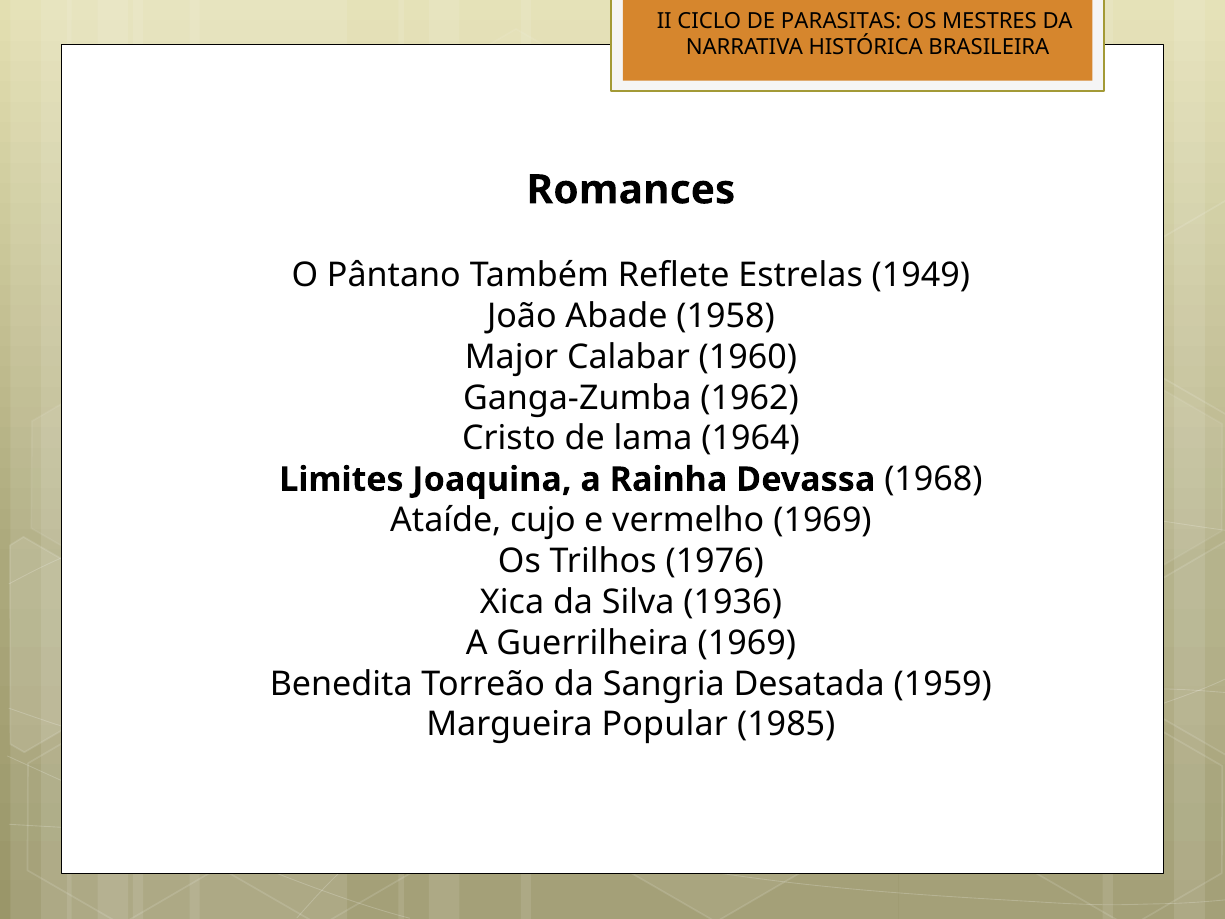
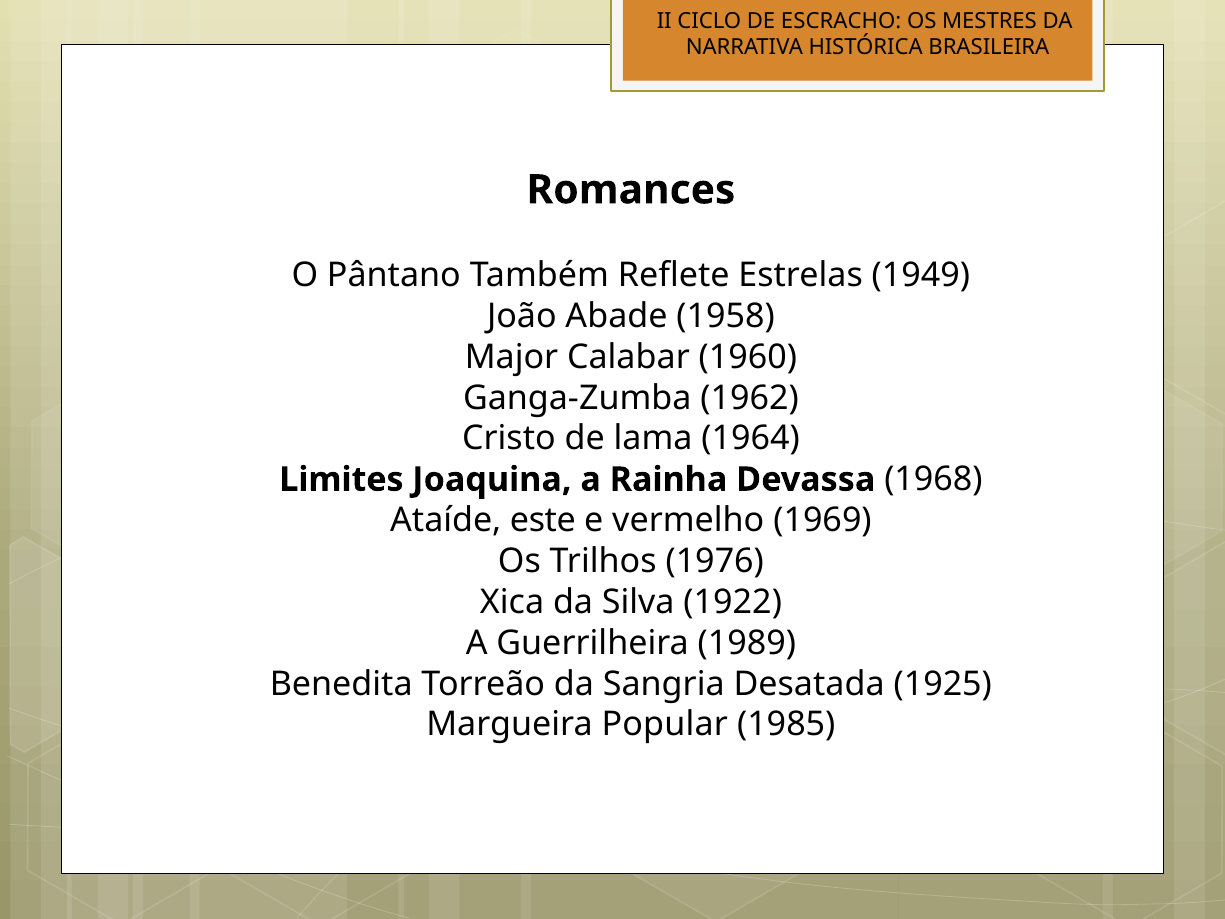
PARASITAS: PARASITAS -> ESCRACHO
cujo: cujo -> este
1936: 1936 -> 1922
Guerrilheira 1969: 1969 -> 1989
1959: 1959 -> 1925
